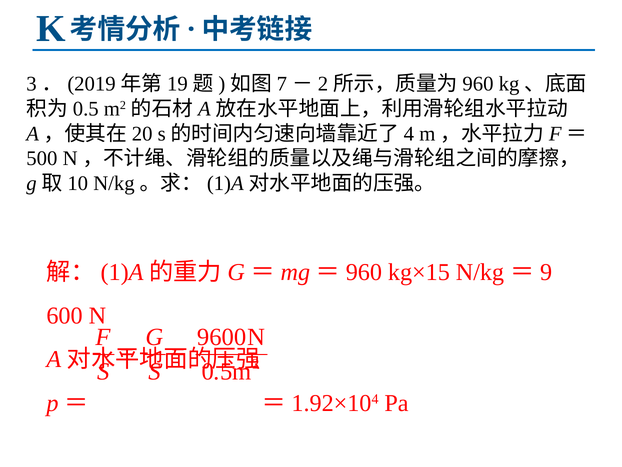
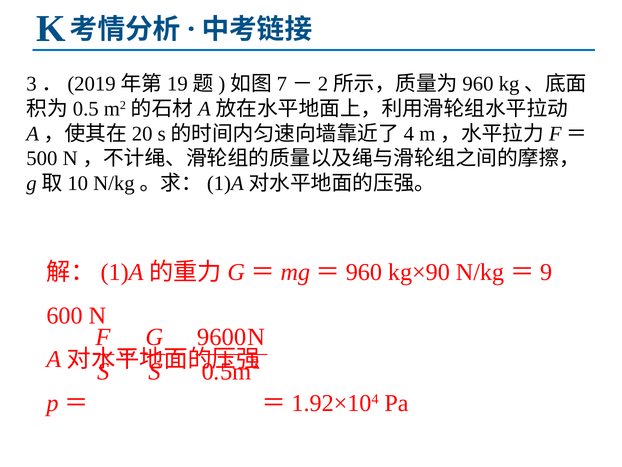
kg×15: kg×15 -> kg×90
